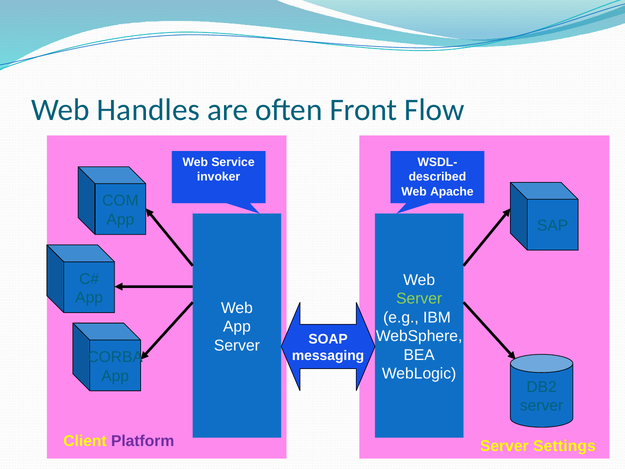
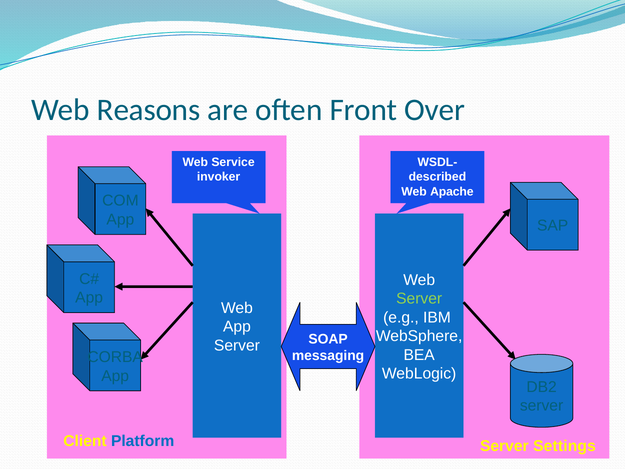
Handles: Handles -> Reasons
Flow: Flow -> Over
Platform colour: purple -> blue
